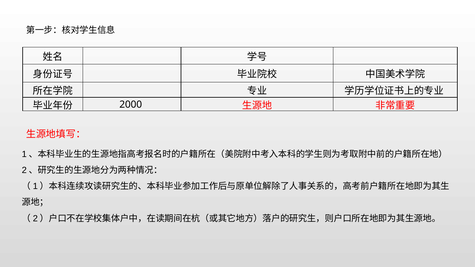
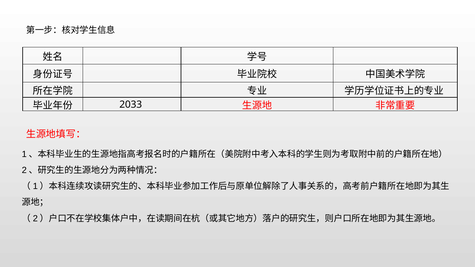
2000: 2000 -> 2033
